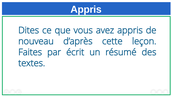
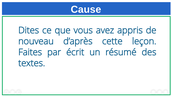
Appris at (86, 10): Appris -> Cause
